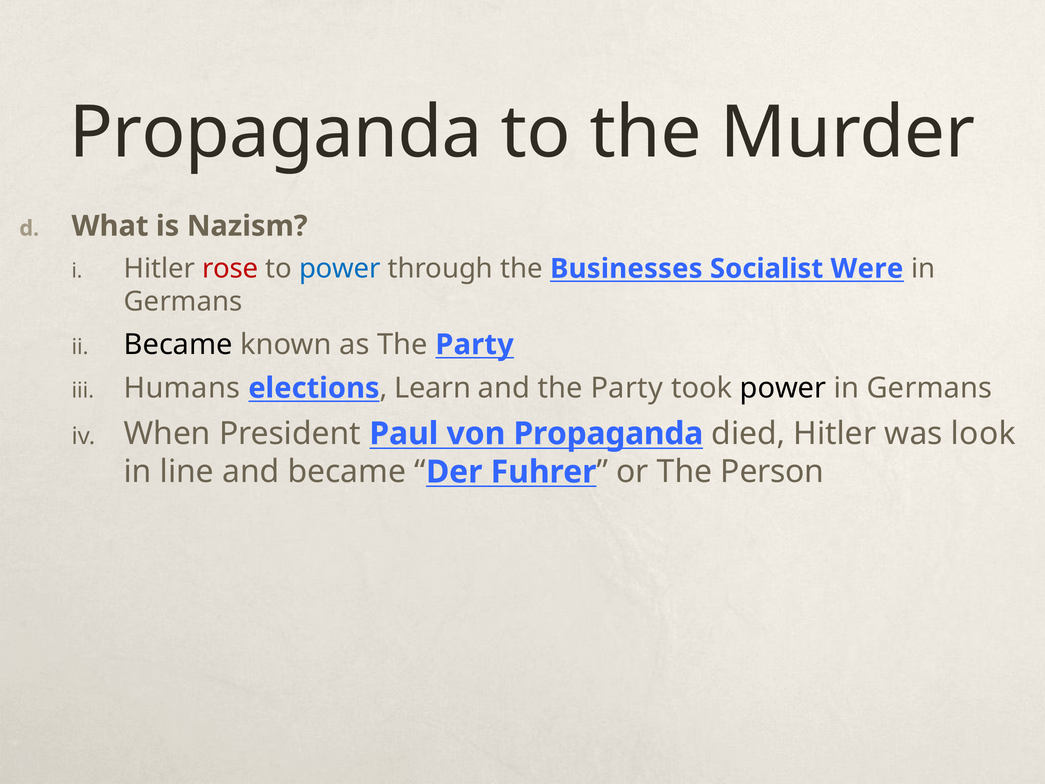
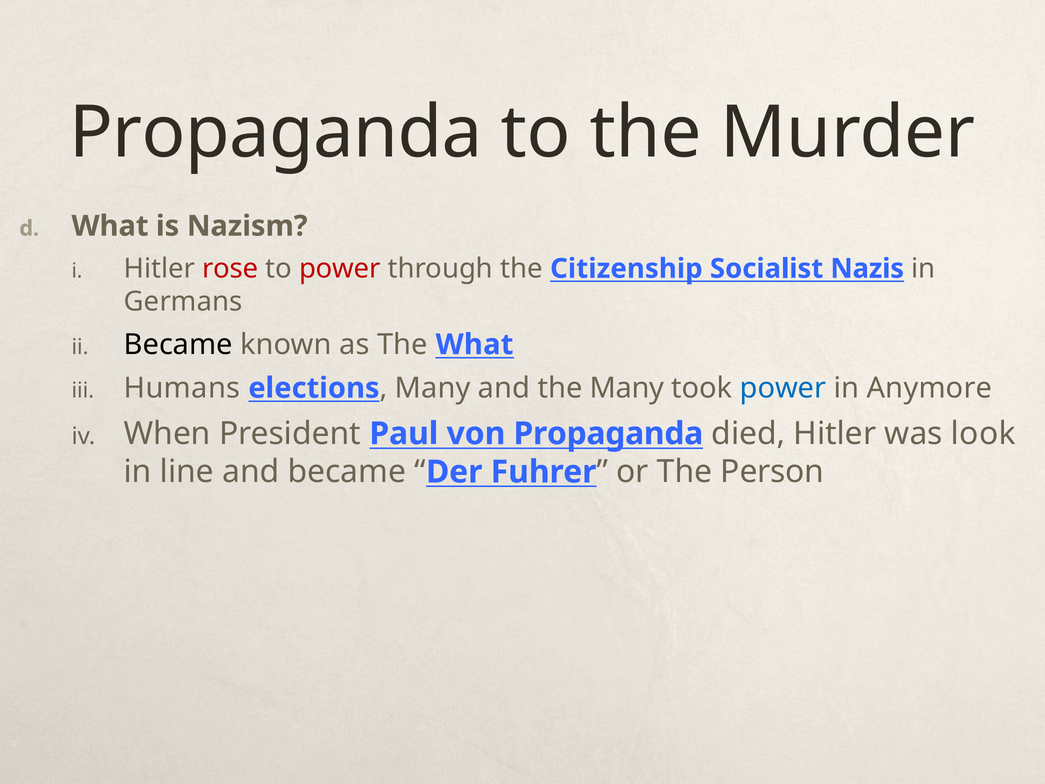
power at (340, 269) colour: blue -> red
Businesses: Businesses -> Citizenship
Were: Were -> Nazis
as The Party: Party -> What
Learn at (433, 388): Learn -> Many
and the Party: Party -> Many
power at (783, 388) colour: black -> blue
Germans at (930, 388): Germans -> Anymore
